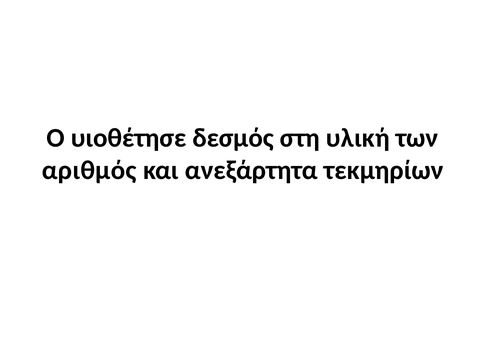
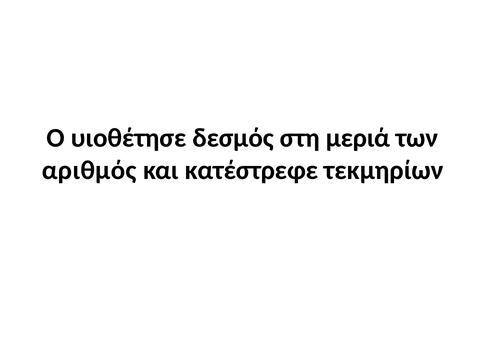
υλική: υλική -> μεριά
ανεξάρτητα: ανεξάρτητα -> κατέστρεφε
